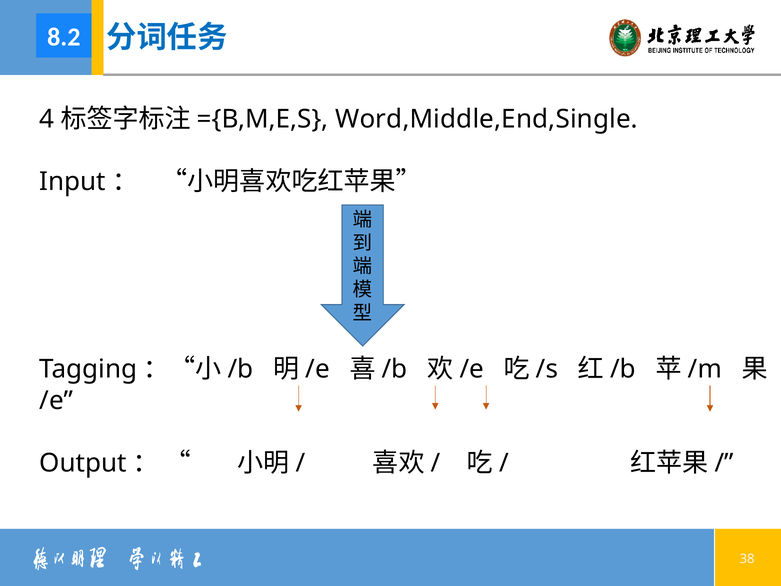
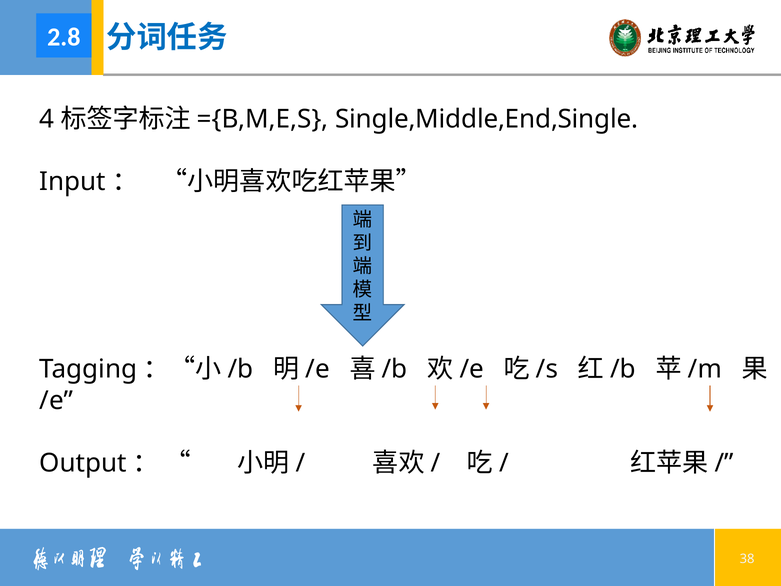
8.2: 8.2 -> 2.8
Word,Middle,End,Single: Word,Middle,End,Single -> Single,Middle,End,Single
